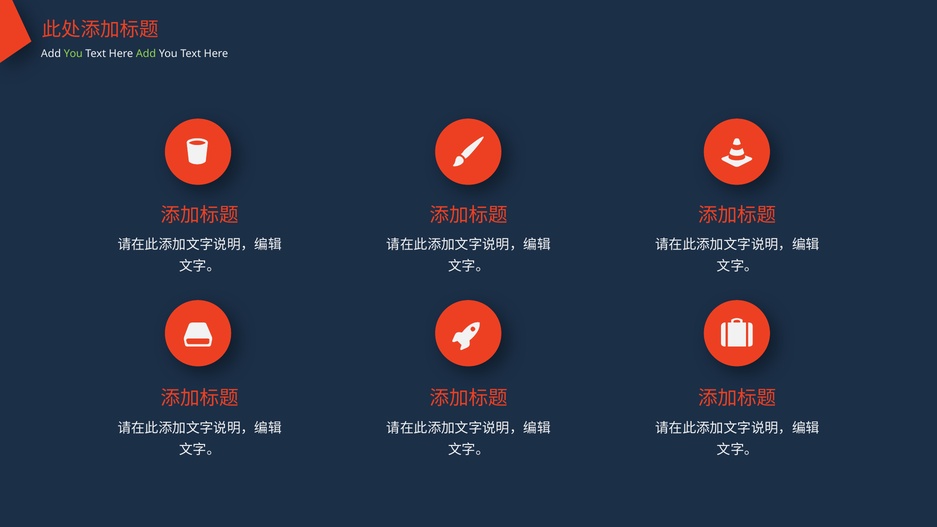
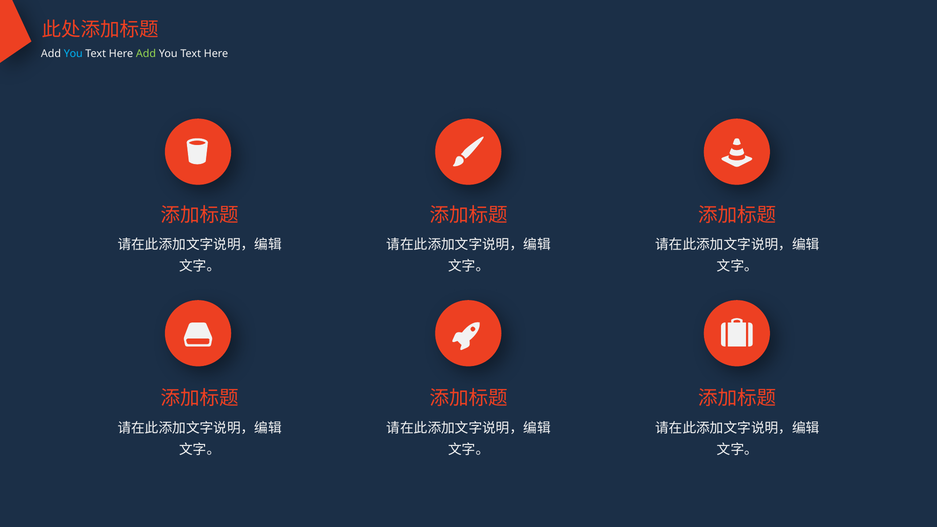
You at (73, 54) colour: light green -> light blue
